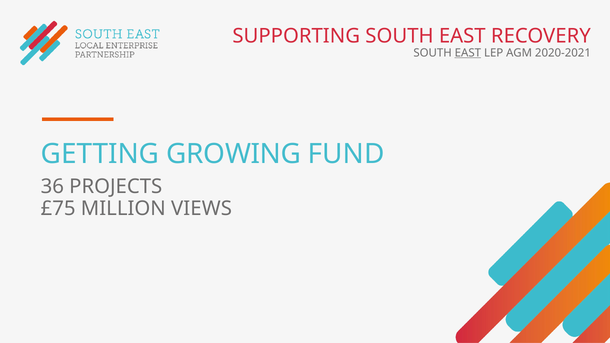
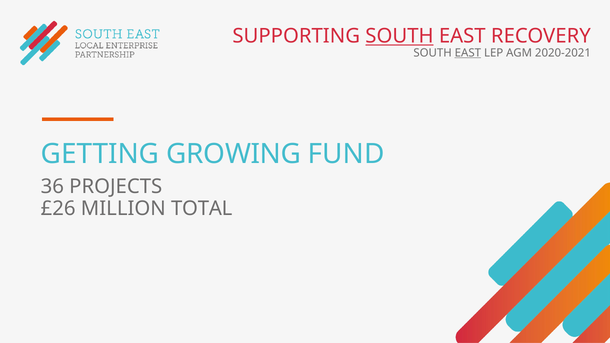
SOUTH at (399, 36) underline: none -> present
£75: £75 -> £26
VIEWS: VIEWS -> TOTAL
